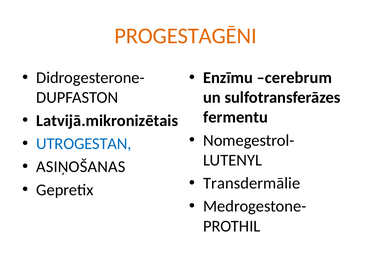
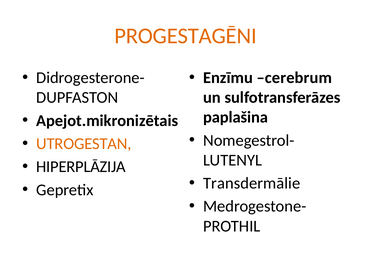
fermentu: fermentu -> paplašina
Latvijā.mikronizētais: Latvijā.mikronizētais -> Apejot.mikronizētais
UTROGESTAN colour: blue -> orange
ASIŅOŠANAS: ASIŅOŠANAS -> HIPERPLĀZIJA
